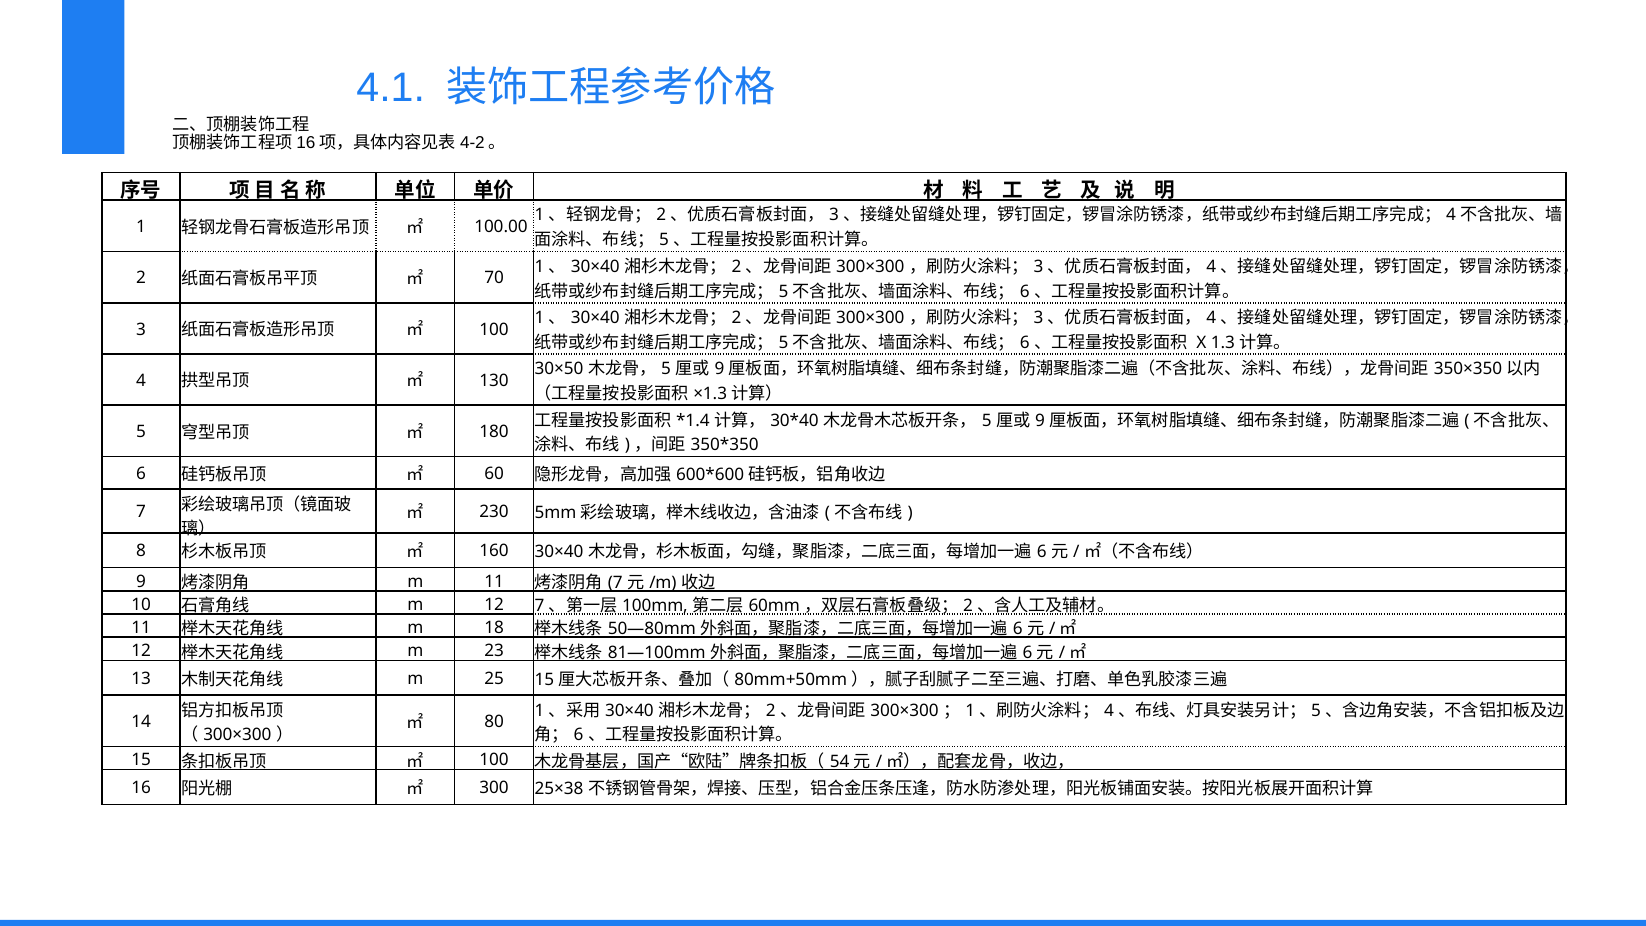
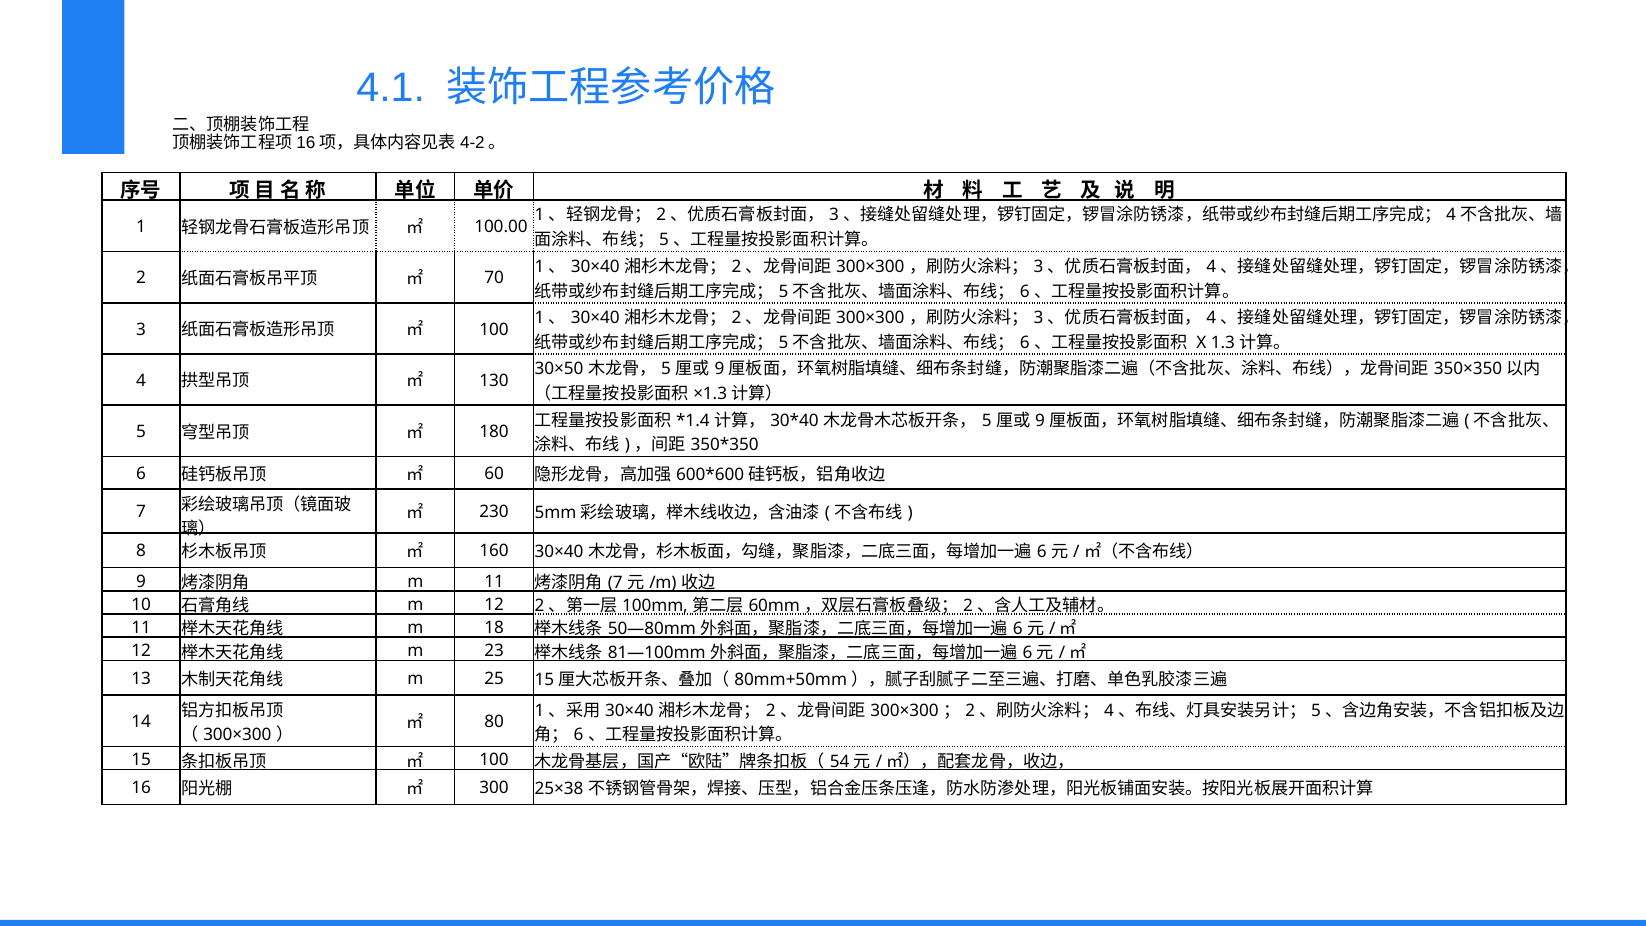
12 7: 7 -> 2
1 at (970, 710): 1 -> 2
